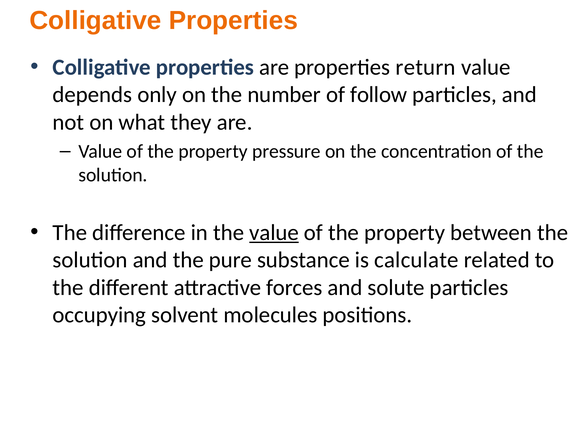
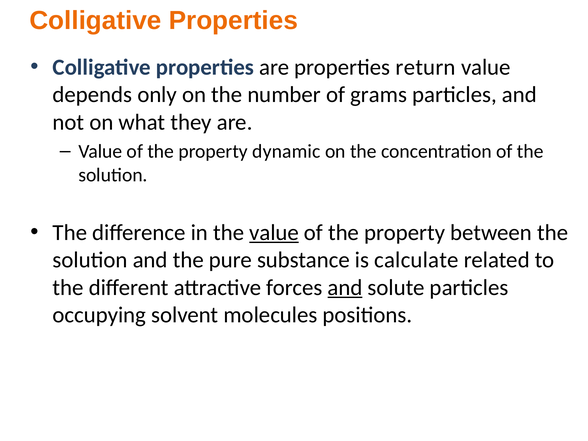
follow: follow -> grams
pressure: pressure -> dynamic
and at (345, 288) underline: none -> present
